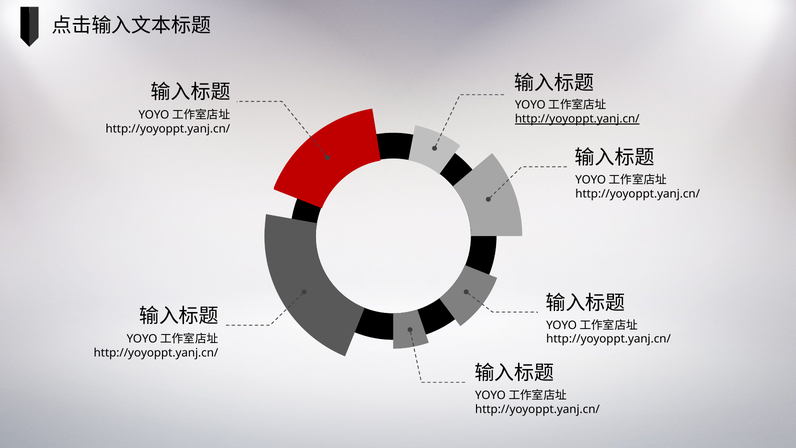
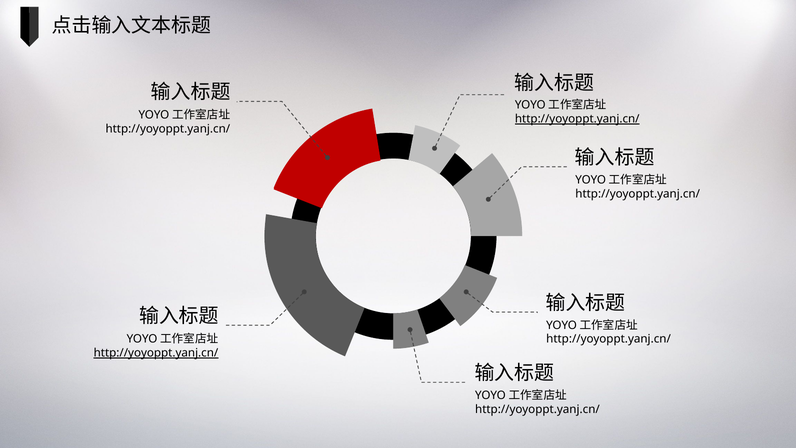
http://yoyoppt.yanj.cn/ at (156, 353) underline: none -> present
